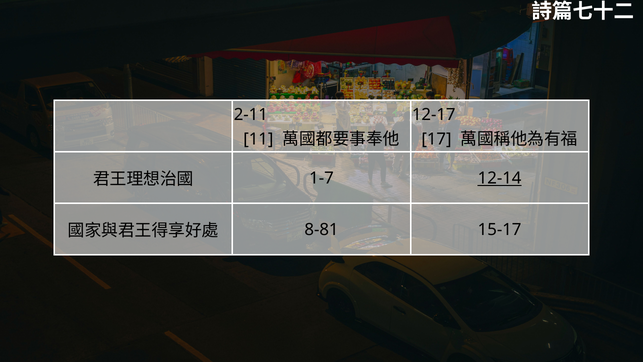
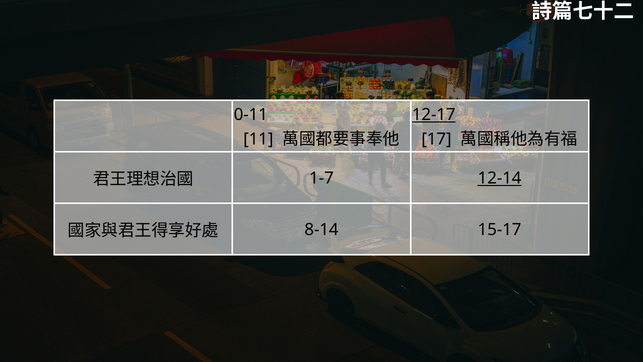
2-11: 2-11 -> 0-11
12-17 underline: none -> present
8-81: 8-81 -> 8-14
